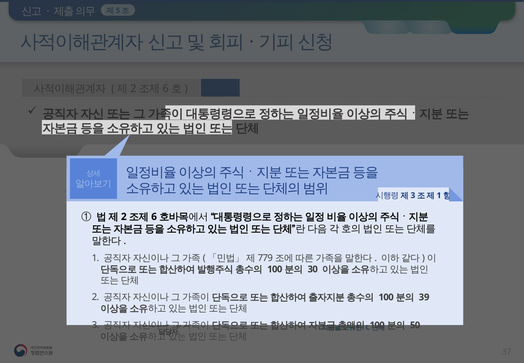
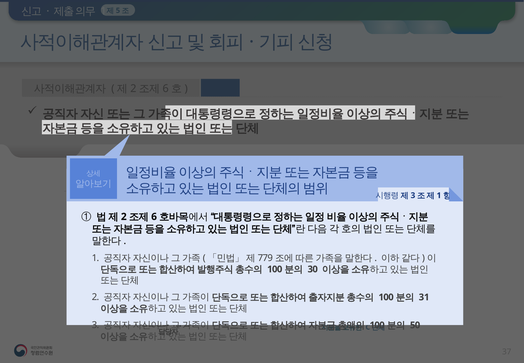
39: 39 -> 31
